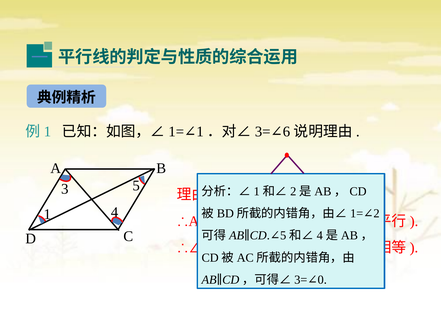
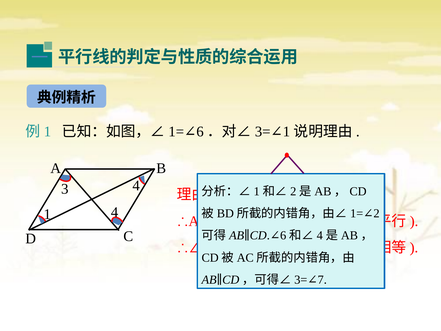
1 at (200, 132): 1 -> 6
6 at (286, 132): 6 -> 1
3 5: 5 -> 4
5 at (283, 235): 5 -> 6
0: 0 -> 7
